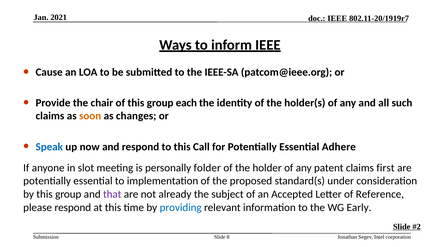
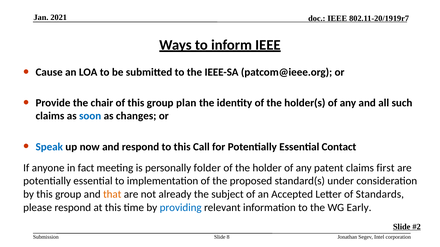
each: each -> plan
soon colour: orange -> blue
Adhere: Adhere -> Contact
slot: slot -> fact
that colour: purple -> orange
Reference: Reference -> Standards
